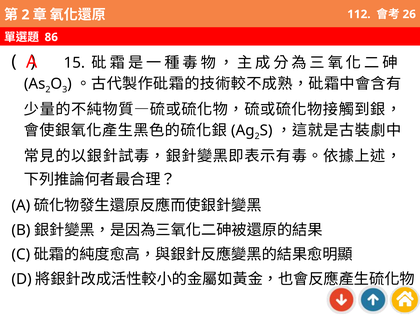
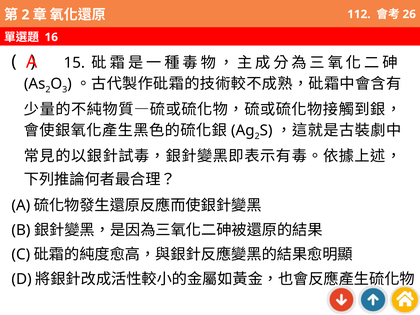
86: 86 -> 16
